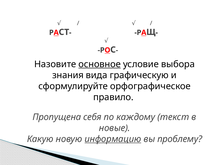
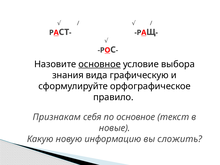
Пропущена: Пропущена -> Признакам
по каждому: каждому -> основное
информацию underline: present -> none
проблему: проблему -> сложить
